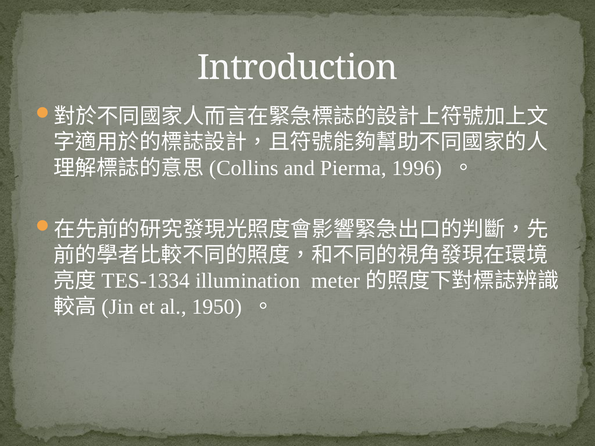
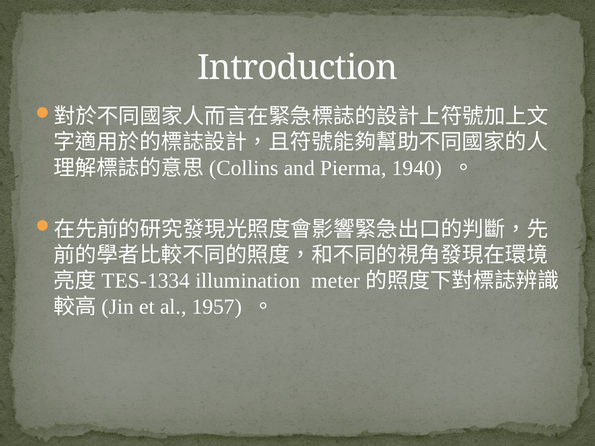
1996: 1996 -> 1940
1950: 1950 -> 1957
